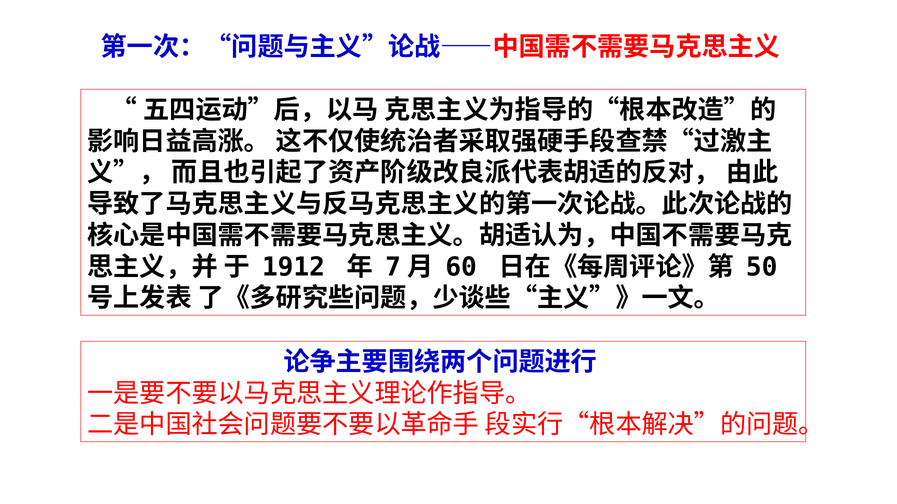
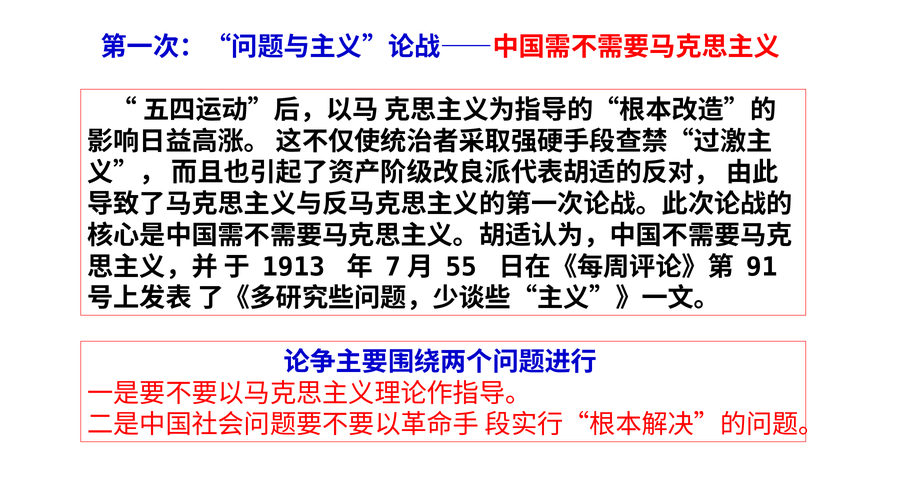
1912: 1912 -> 1913
60: 60 -> 55
50: 50 -> 91
